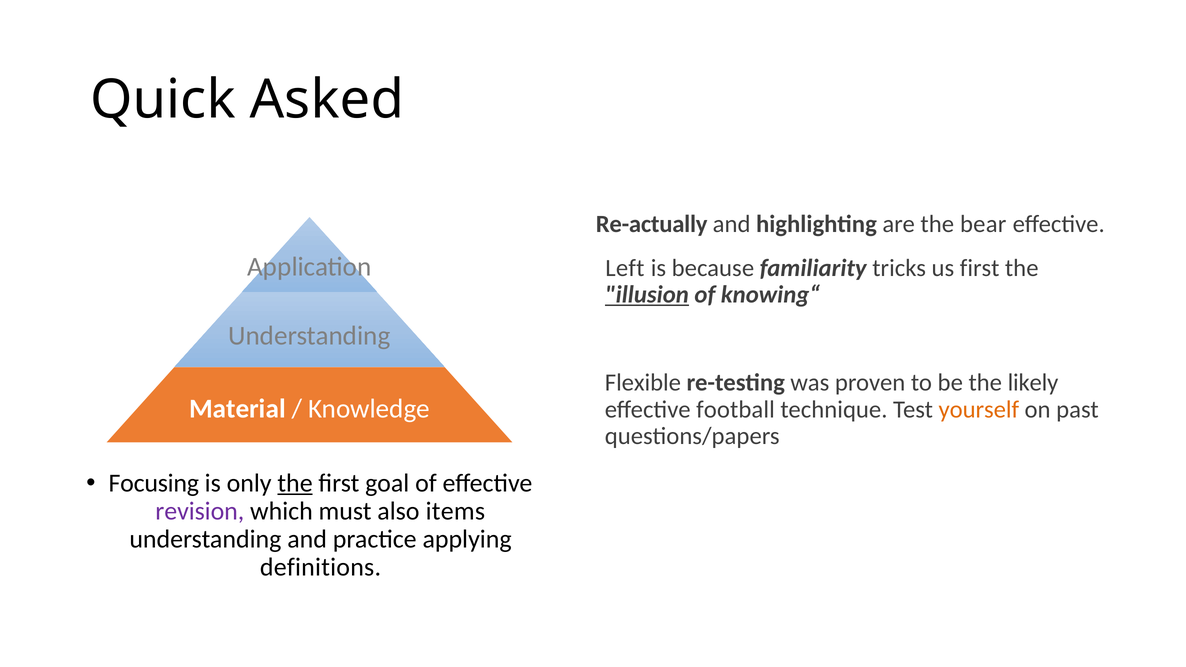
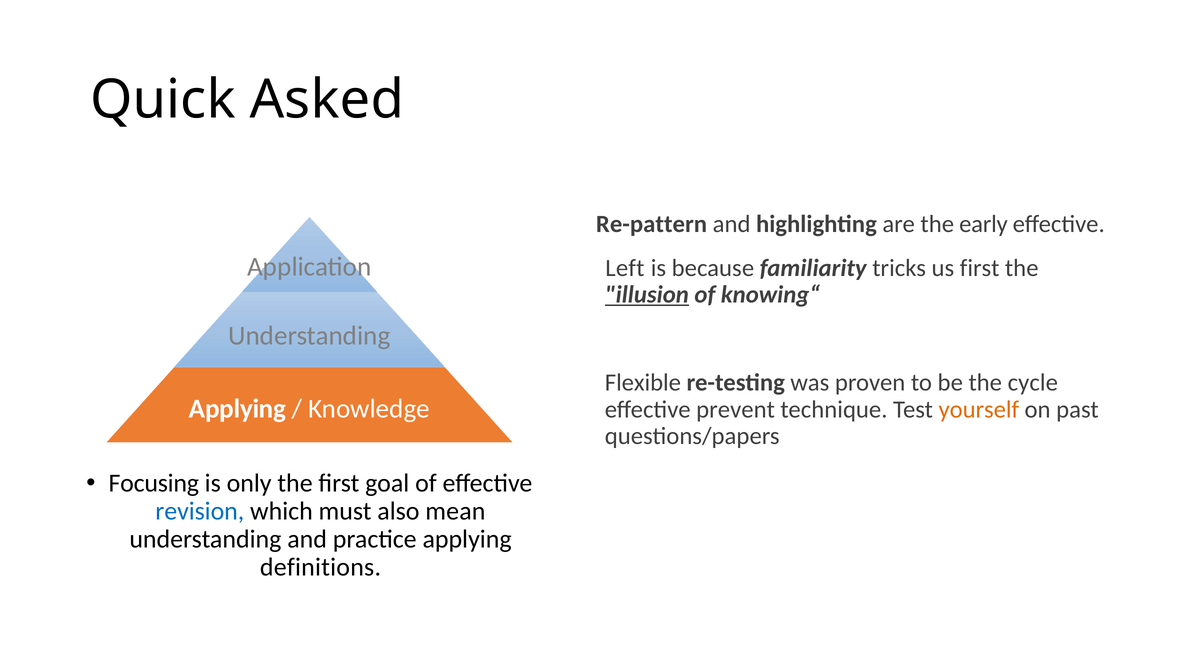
Re-actually: Re-actually -> Re-pattern
bear: bear -> early
likely: likely -> cycle
Material at (237, 409): Material -> Applying
football: football -> prevent
the at (295, 483) underline: present -> none
revision colour: purple -> blue
items: items -> mean
